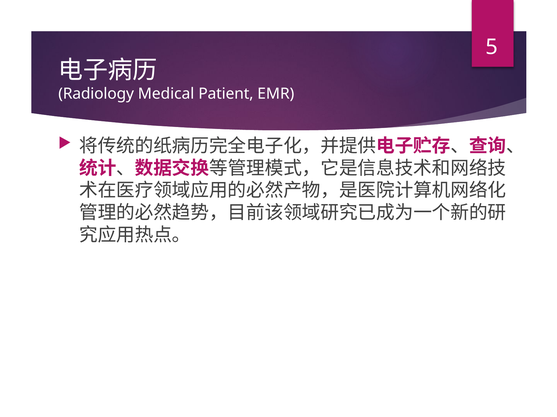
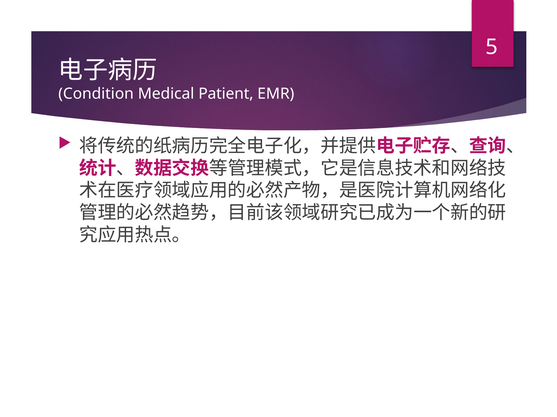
Radiology: Radiology -> Condition
